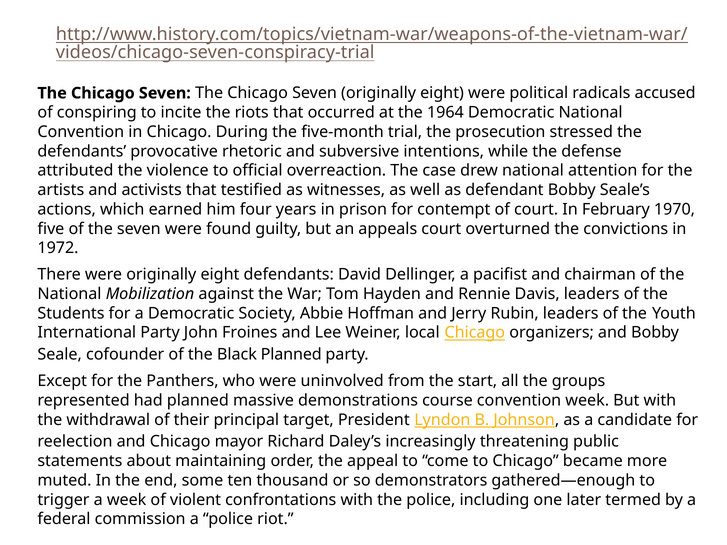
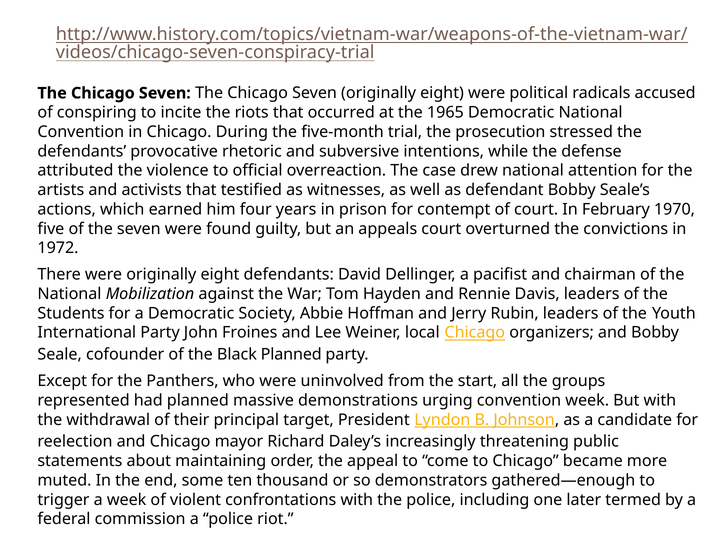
1964: 1964 -> 1965
course: course -> urging
